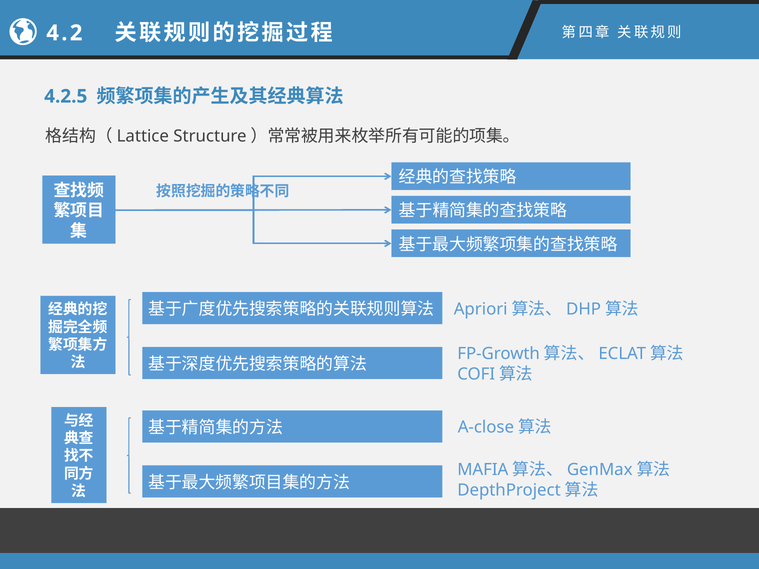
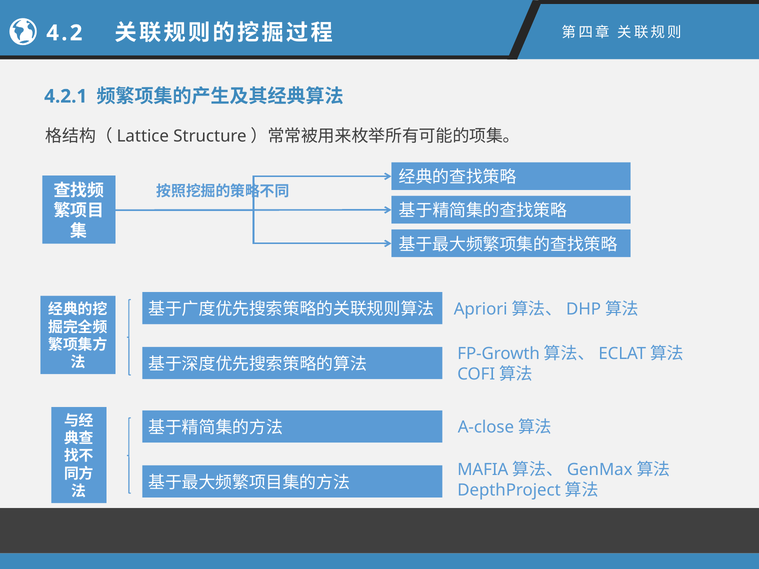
4.2.5: 4.2.5 -> 4.2.1
